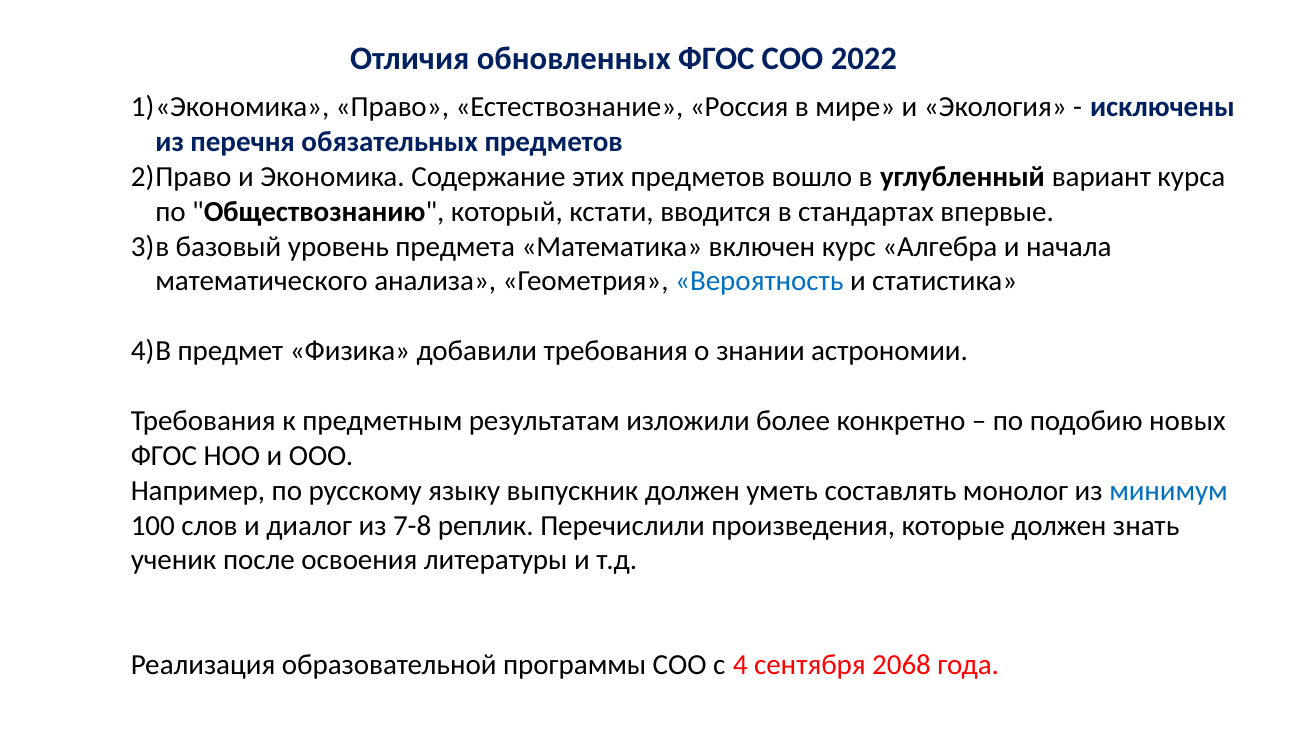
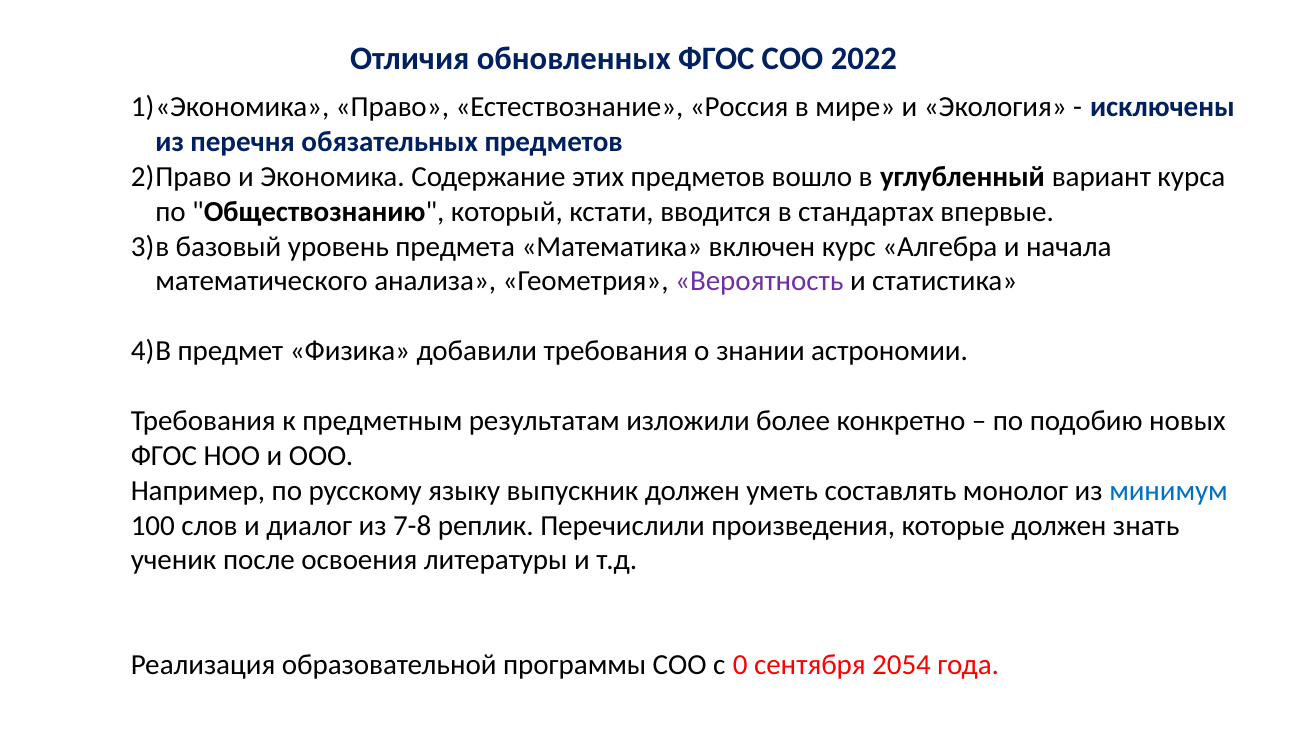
Вероятность colour: blue -> purple
4: 4 -> 0
2068: 2068 -> 2054
